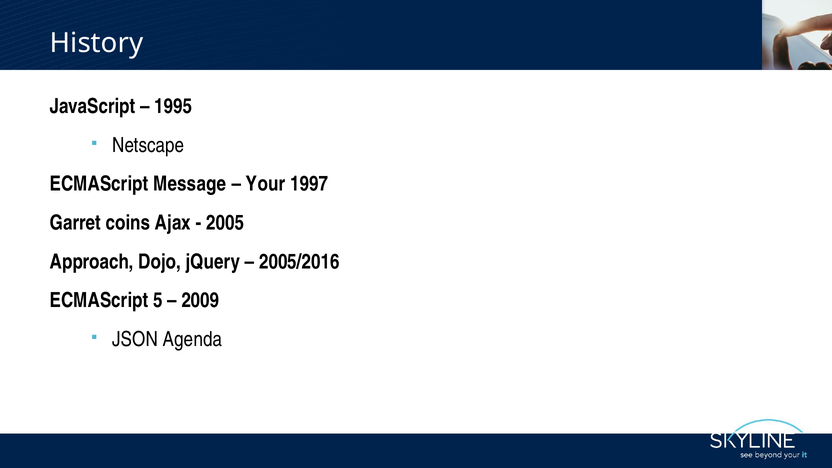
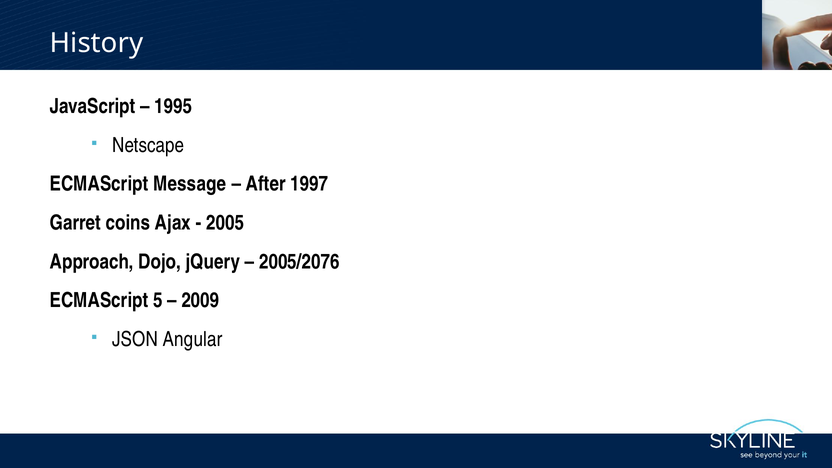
Your: Your -> After
2005/2016: 2005/2016 -> 2005/2076
Agenda: Agenda -> Angular
